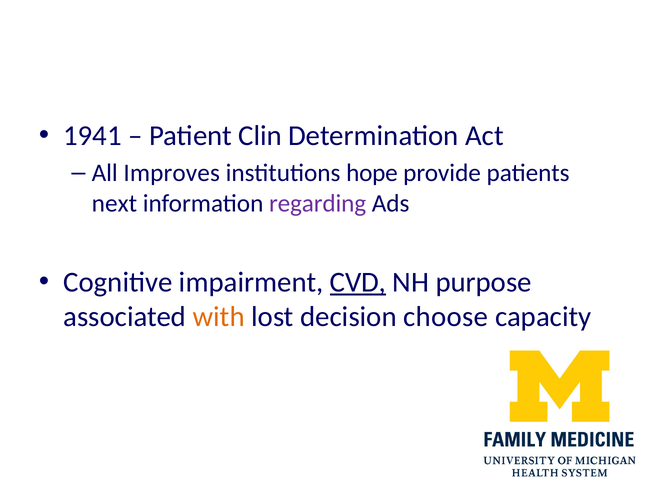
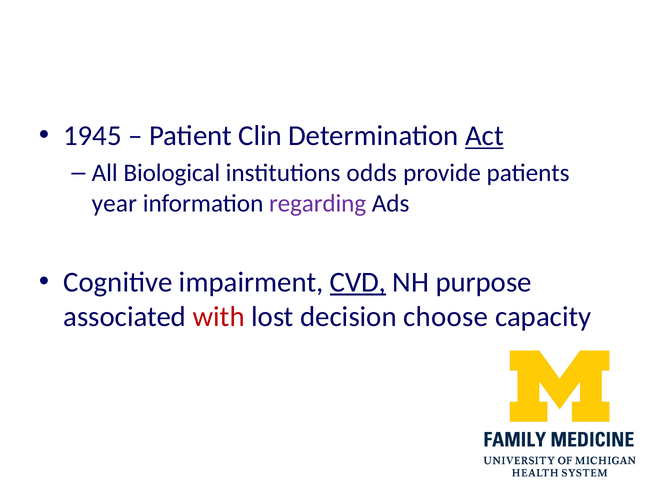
1941: 1941 -> 1945
Act underline: none -> present
Improves: Improves -> Biological
hope: hope -> odds
next: next -> year
with colour: orange -> red
